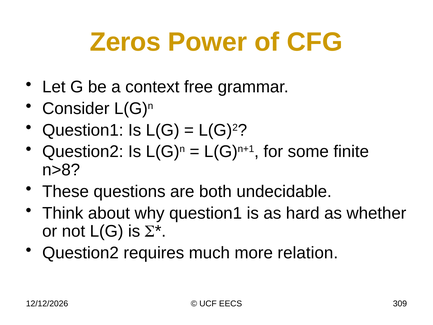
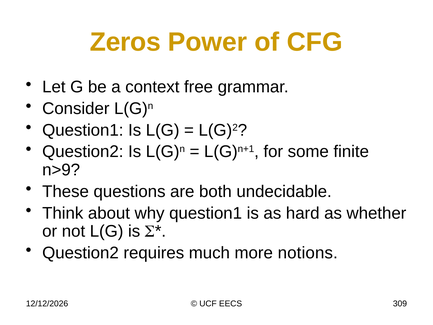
n>8: n>8 -> n>9
relation: relation -> notions
